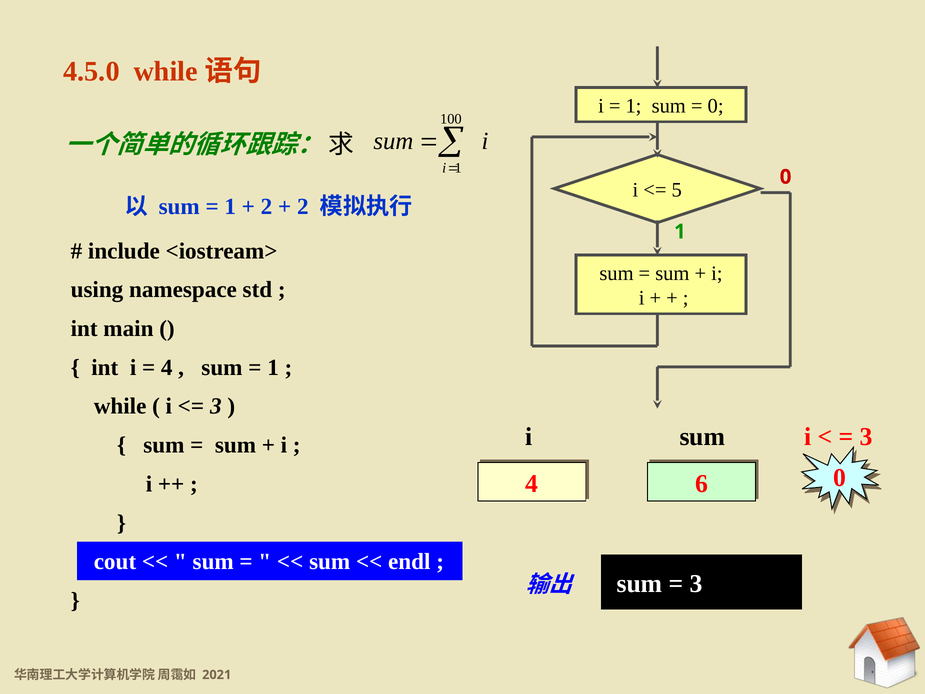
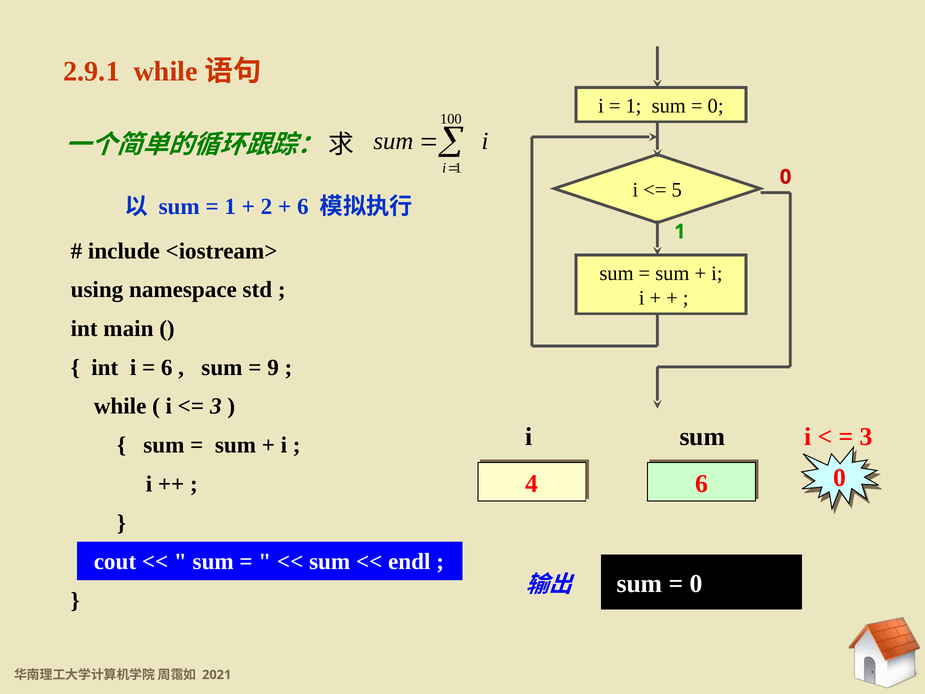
4.5.0: 4.5.0 -> 2.9.1
2 at (303, 206): 2 -> 6
4 at (167, 367): 4 -> 6
1 at (273, 367): 1 -> 9
3 at (696, 584): 3 -> 0
